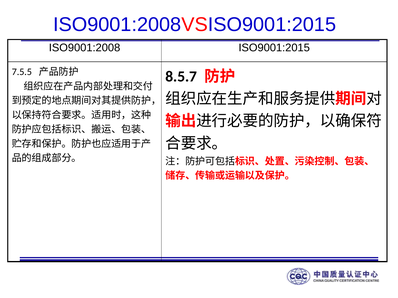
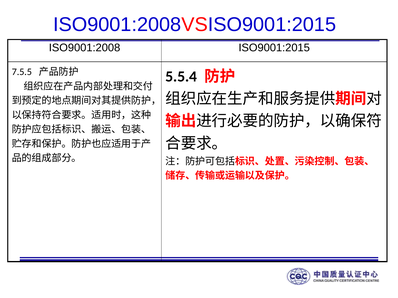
8.5.7: 8.5.7 -> 5.5.4
